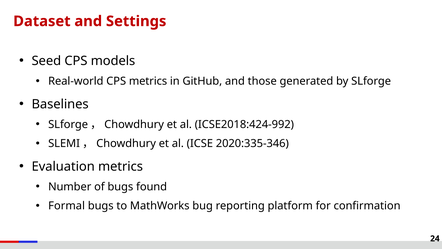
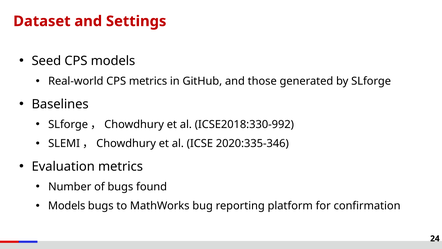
ICSE2018:424-992: ICSE2018:424-992 -> ICSE2018:330-992
Formal at (67, 206): Formal -> Models
